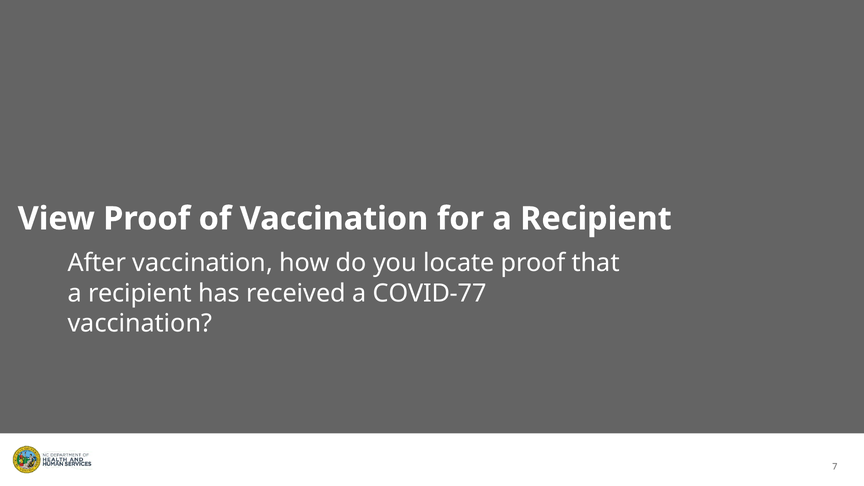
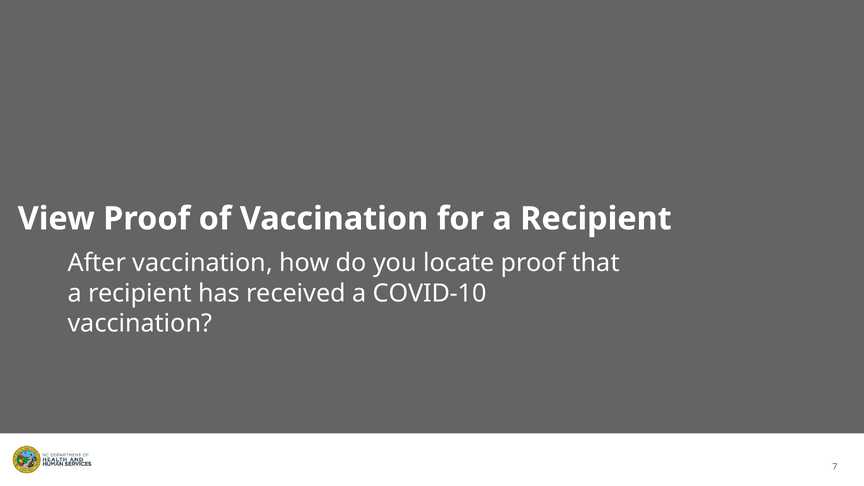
COVID-77: COVID-77 -> COVID-10
